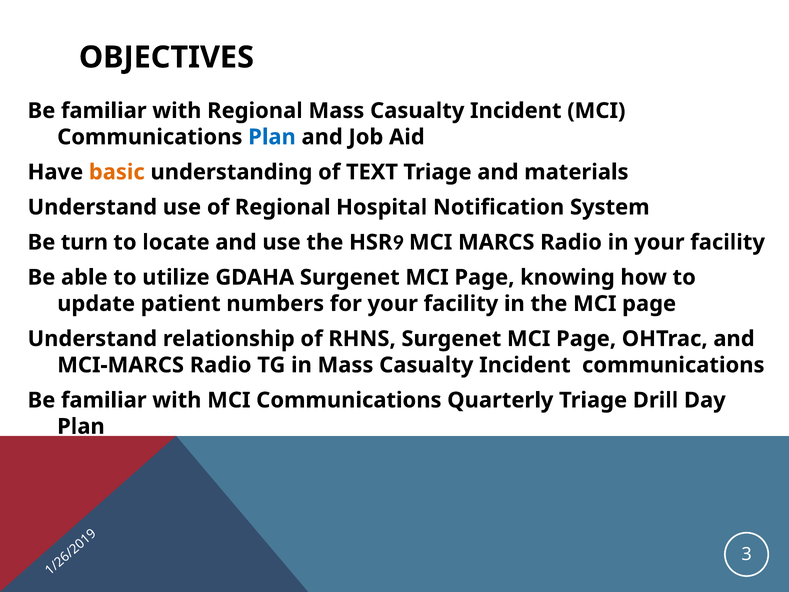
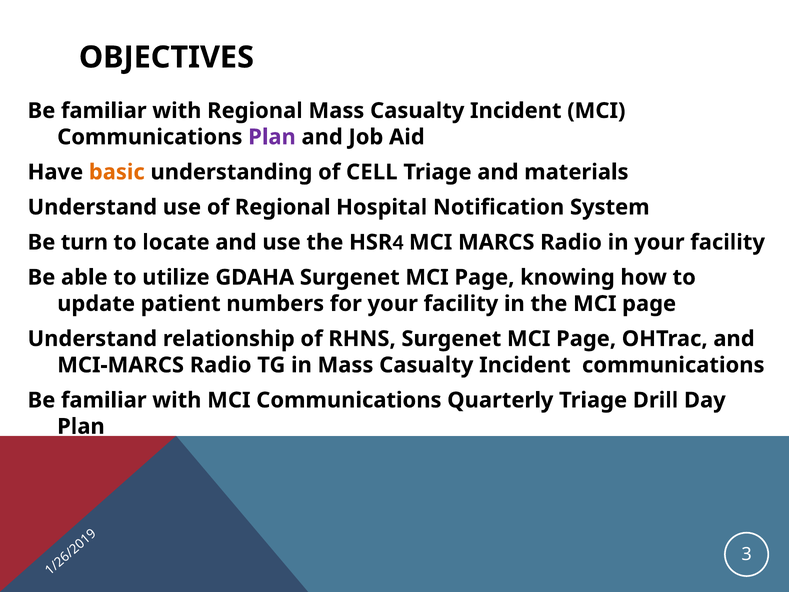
Plan at (272, 137) colour: blue -> purple
TEXT: TEXT -> CELL
9 at (398, 242): 9 -> 4
